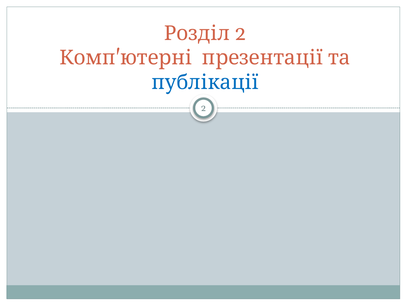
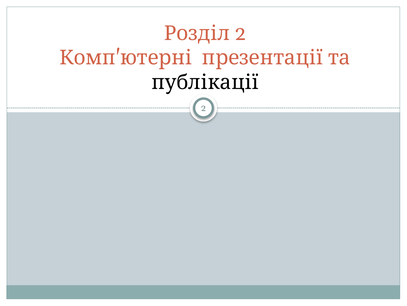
публікації colour: blue -> black
